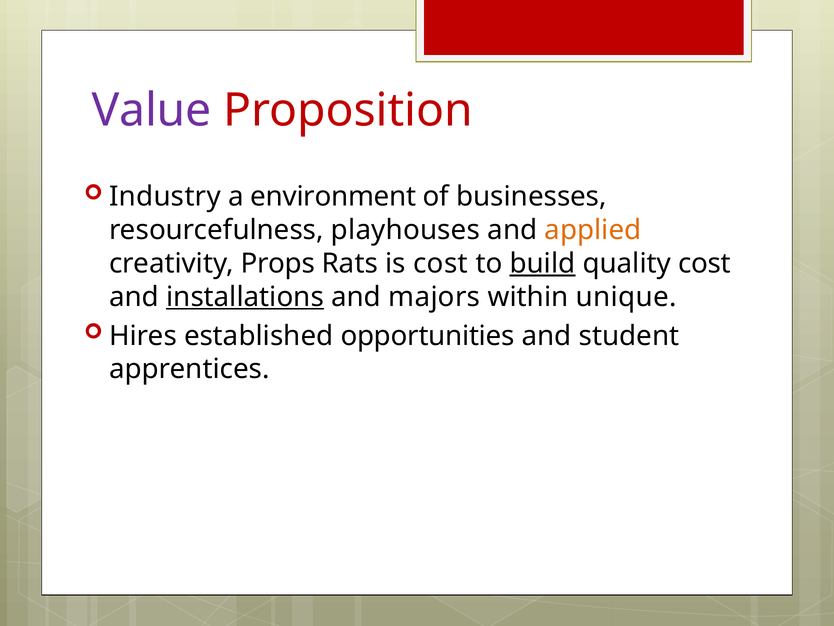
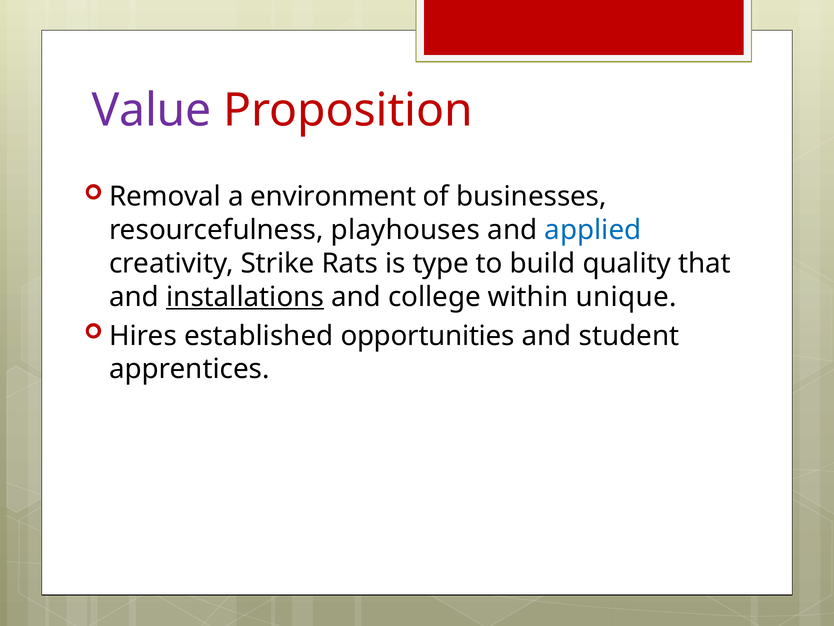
Industry: Industry -> Removal
applied colour: orange -> blue
Props: Props -> Strike
is cost: cost -> type
build underline: present -> none
quality cost: cost -> that
majors: majors -> college
